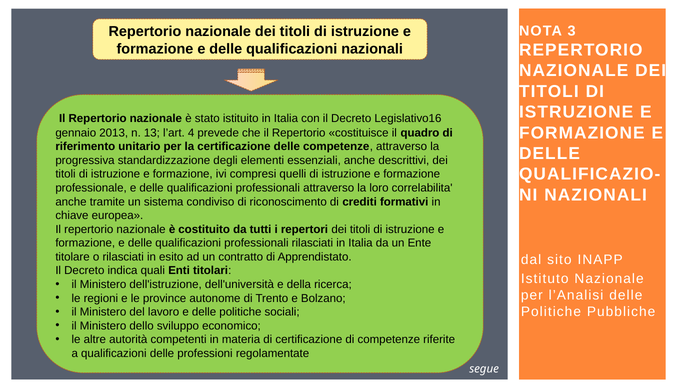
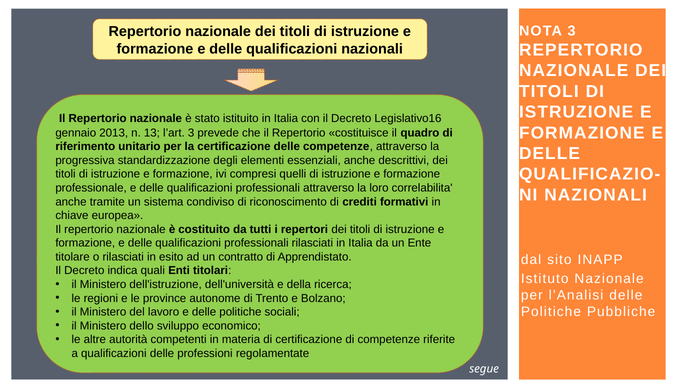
l’art 4: 4 -> 3
